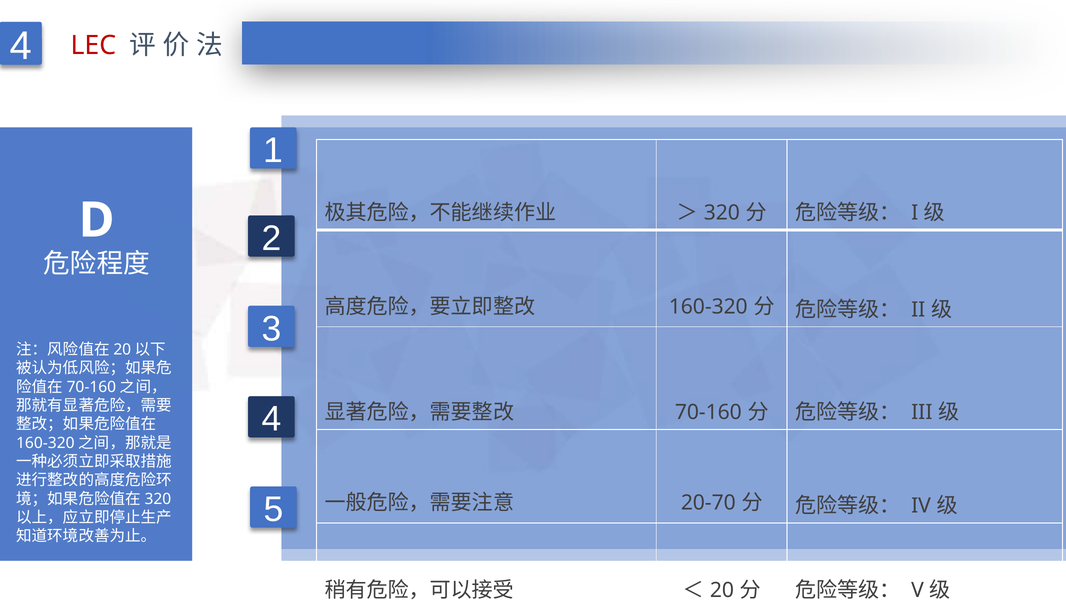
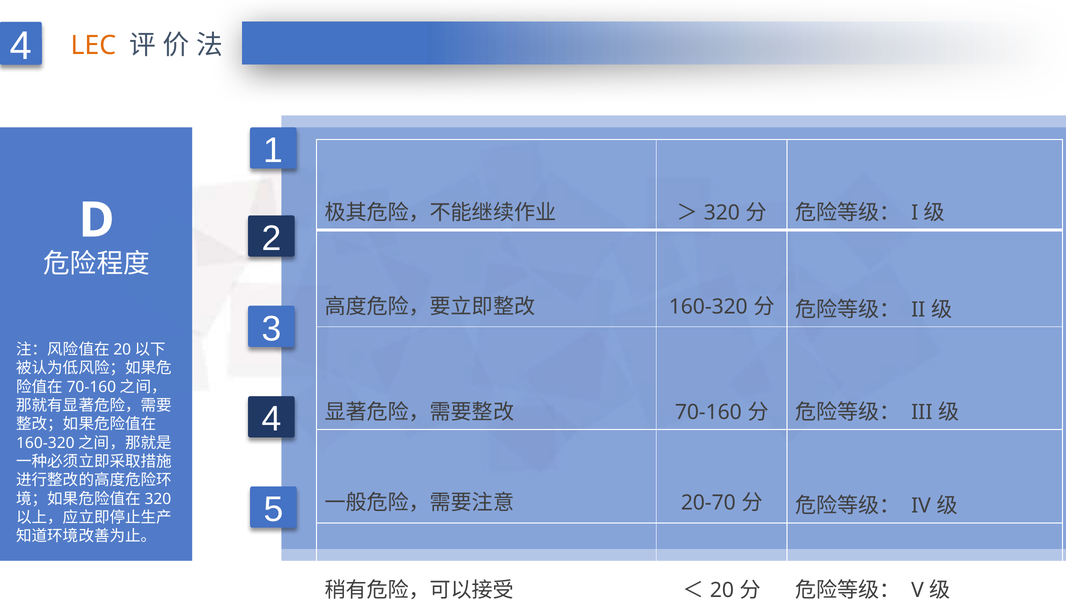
LEC colour: red -> orange
